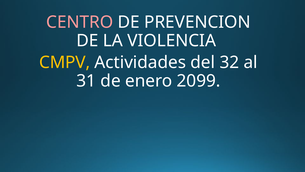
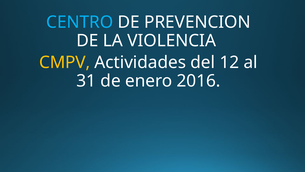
CENTRO colour: pink -> light blue
32: 32 -> 12
2099: 2099 -> 2016
